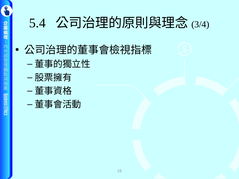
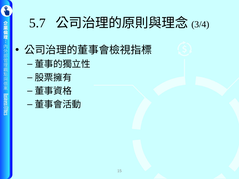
5.4: 5.4 -> 5.7
